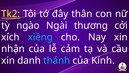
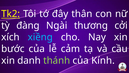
ngào: ngào -> đàng
nhận: nhận -> bước
thánh colour: light blue -> light green
